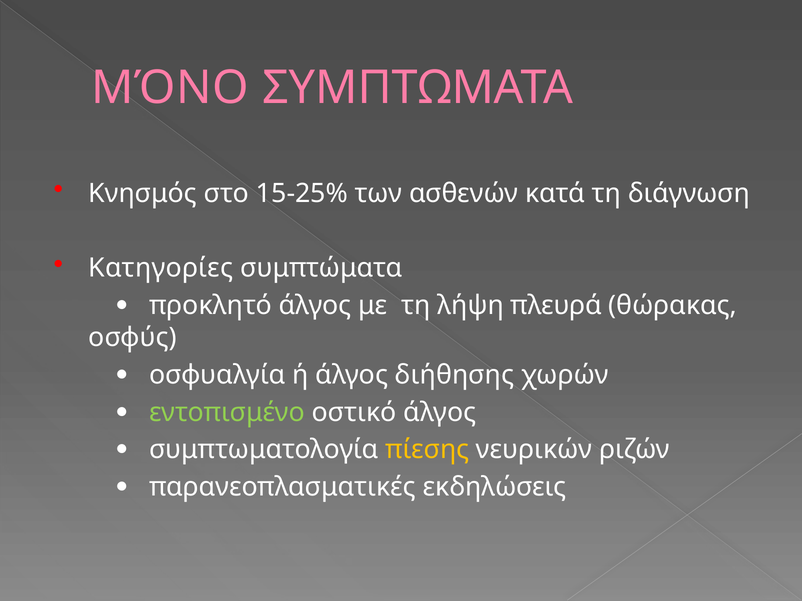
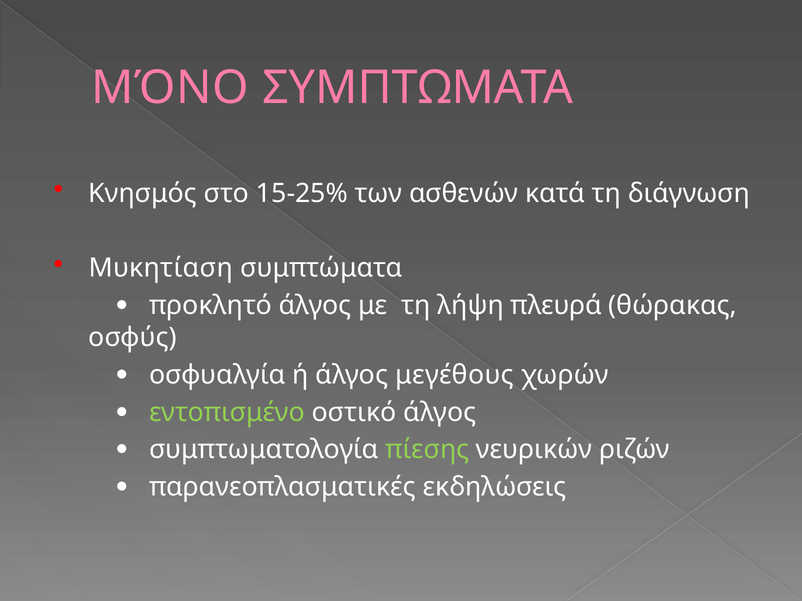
Κατηγορίες: Κατηγορίες -> Μυκητίαση
διήθησης: διήθησης -> μεγέθους
πίεσης colour: yellow -> light green
